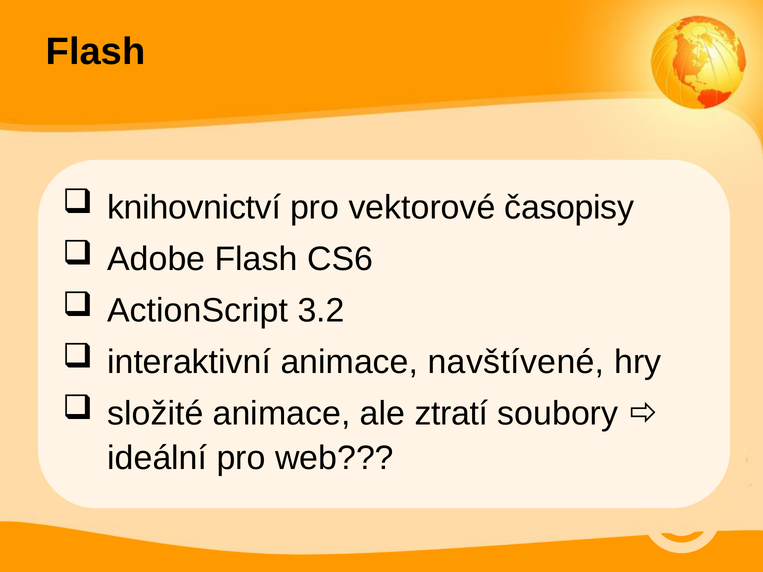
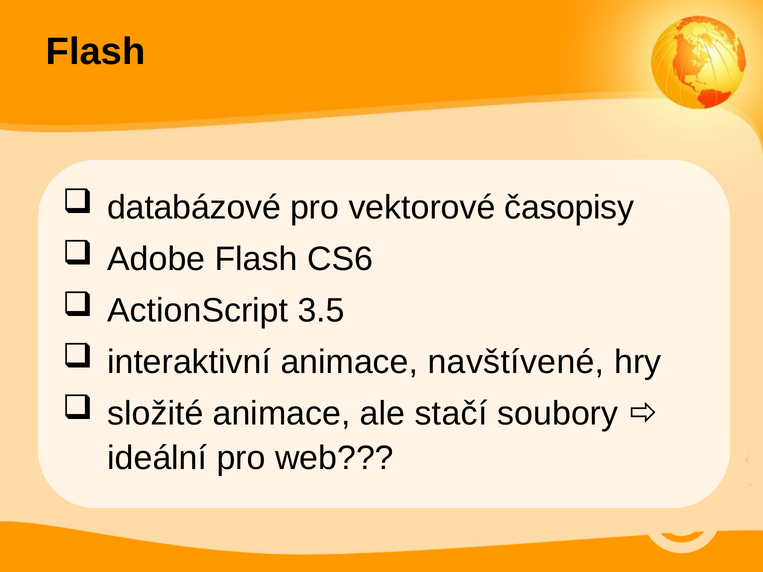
knihovnictví: knihovnictví -> databázové
3.2: 3.2 -> 3.5
ztratí: ztratí -> stačí
